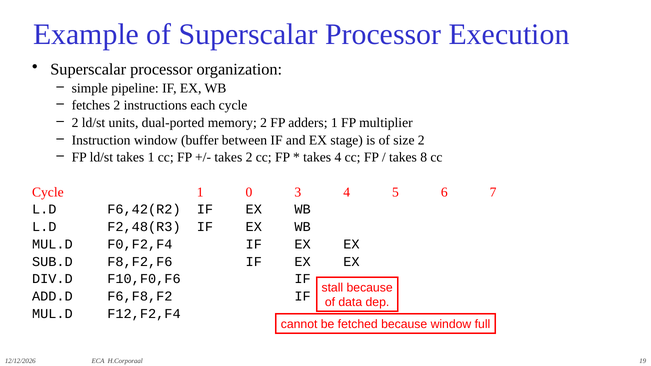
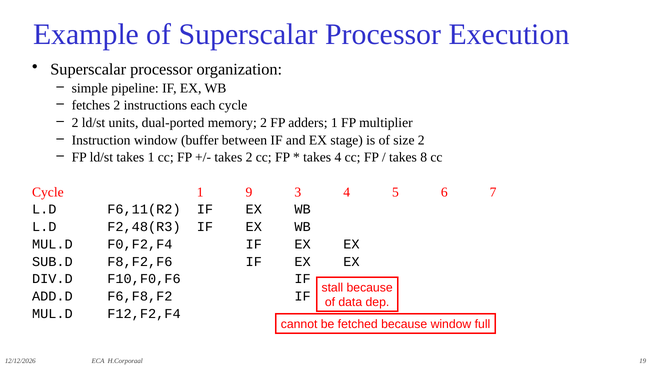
0: 0 -> 9
F6,42(R2: F6,42(R2 -> F6,11(R2
